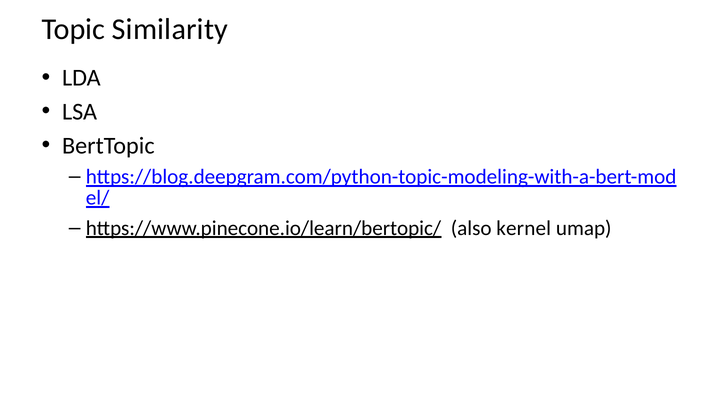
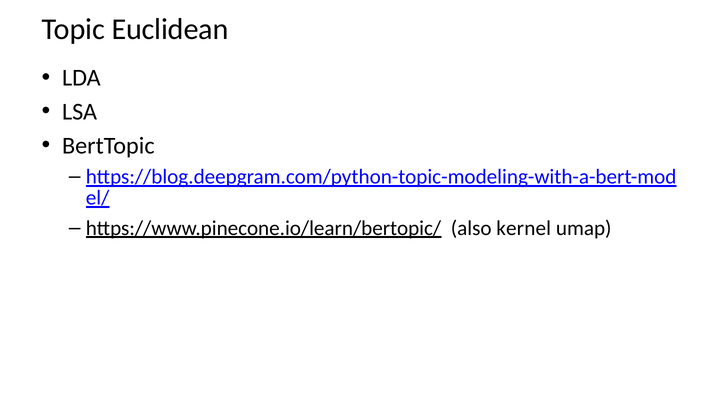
Similarity: Similarity -> Euclidean
